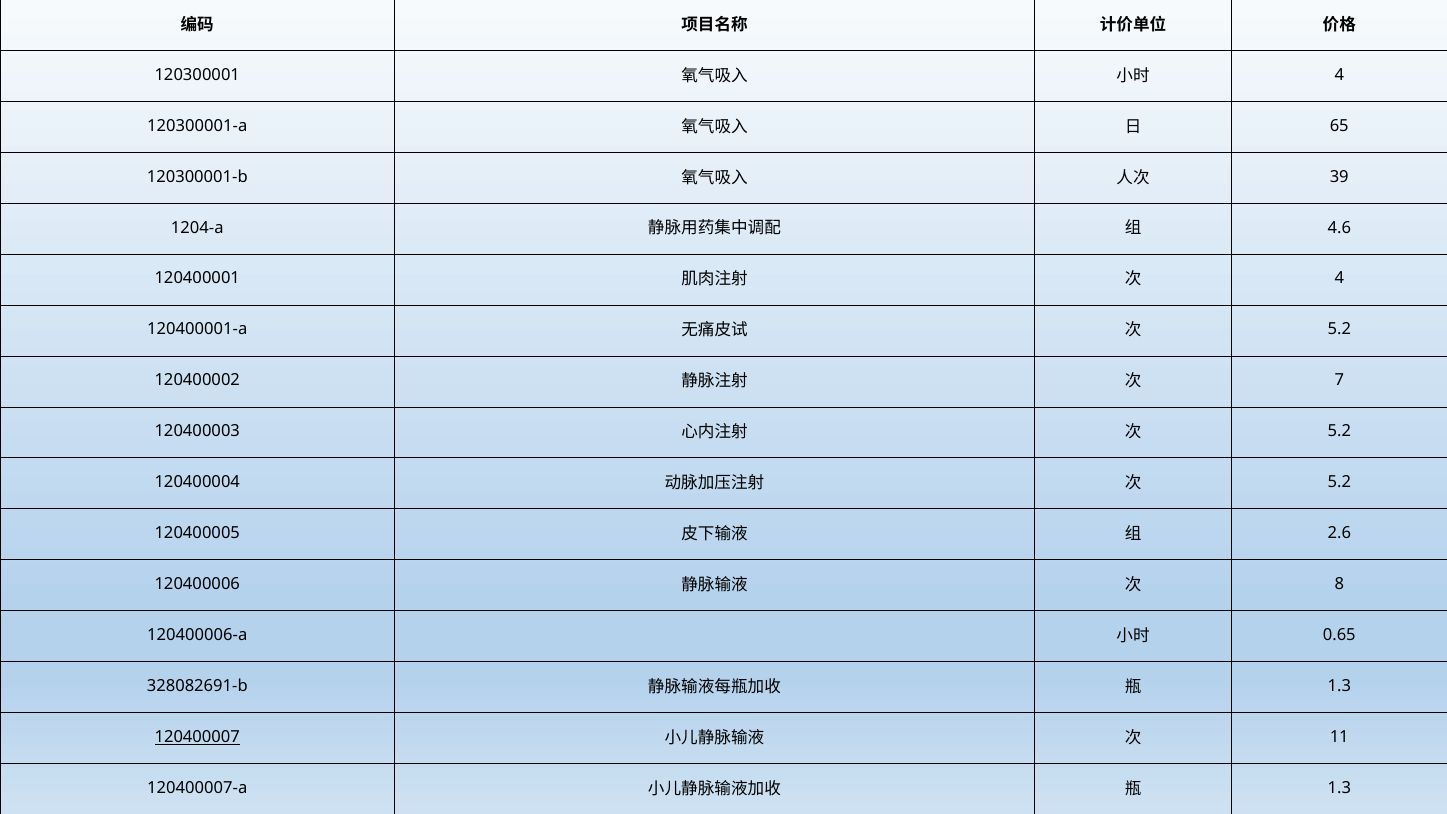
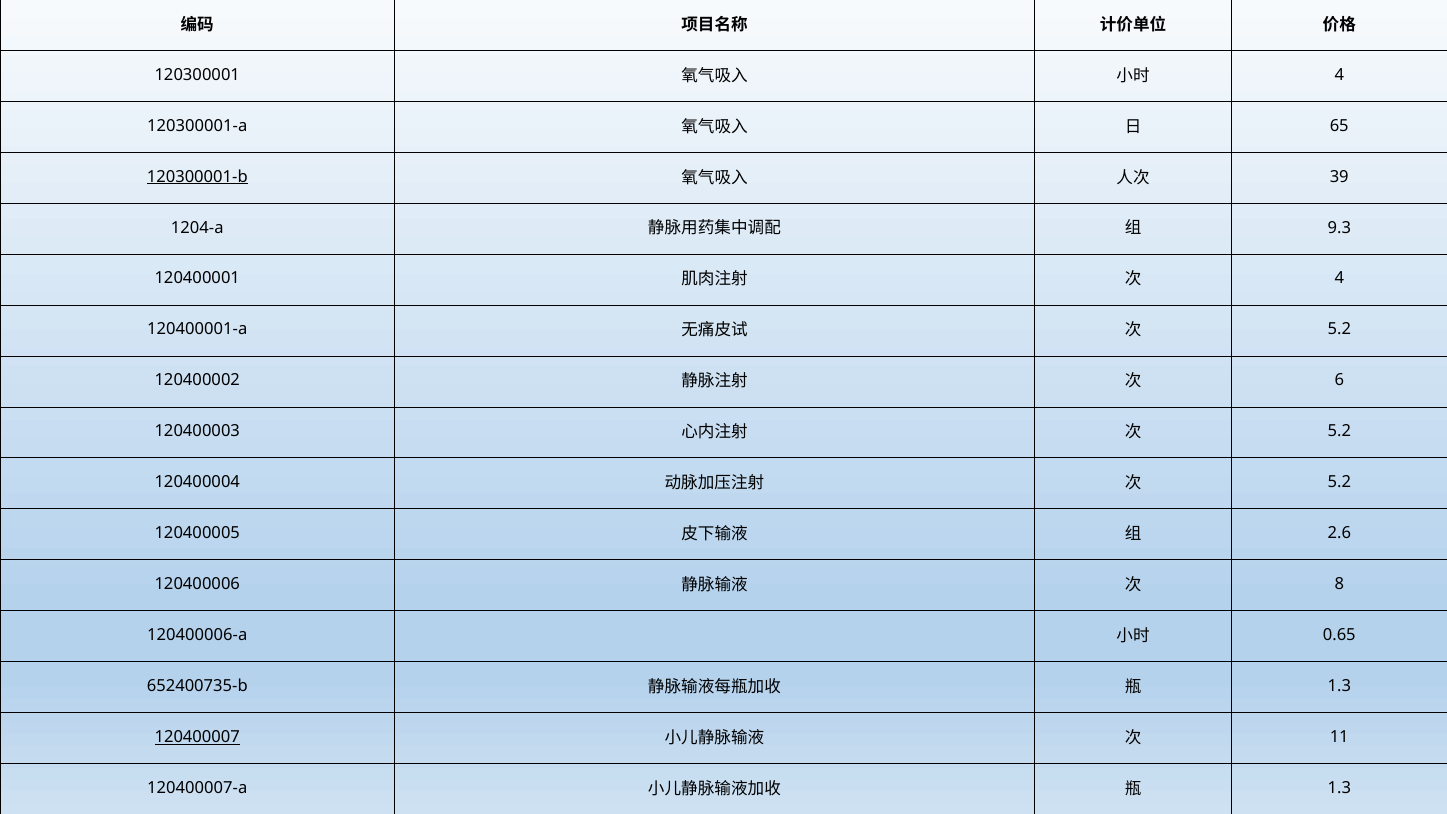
120300001-b underline: none -> present
4.6: 4.6 -> 9.3
7: 7 -> 6
328082691-b: 328082691-b -> 652400735-b
